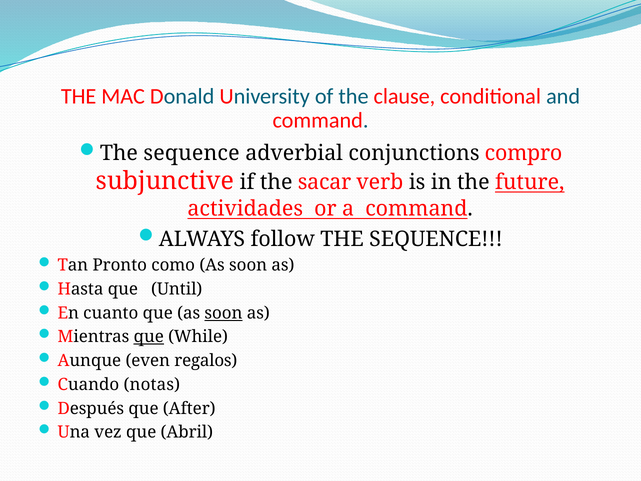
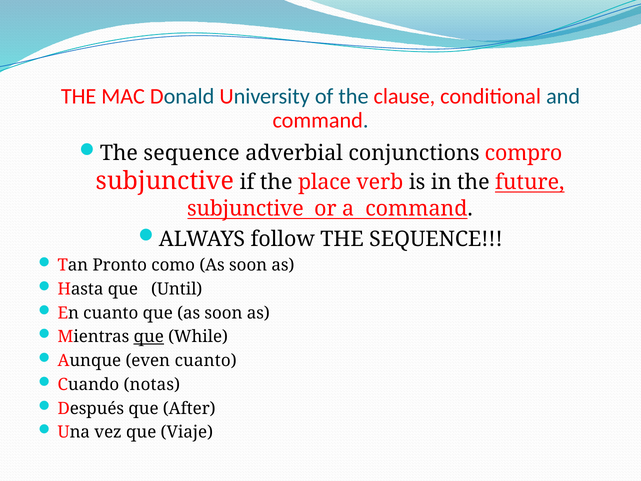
sacar: sacar -> place
actividades at (245, 209): actividades -> subjunctive
soon at (223, 313) underline: present -> none
even regalos: regalos -> cuanto
Abril: Abril -> Viaje
